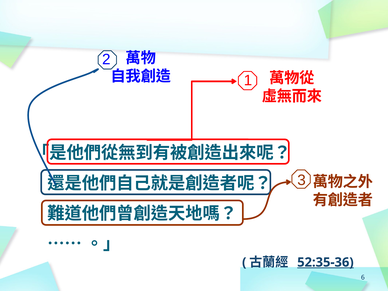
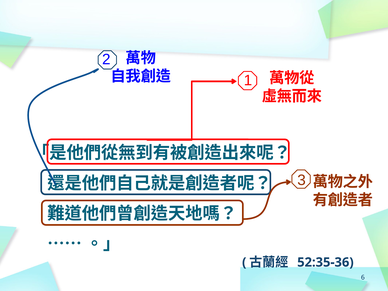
52:35-36 underline: present -> none
